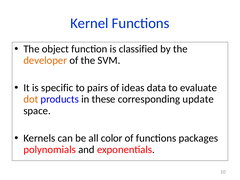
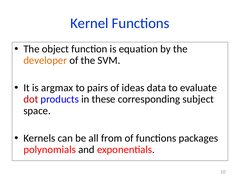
classified: classified -> equation
specific: specific -> argmax
dot colour: orange -> red
update: update -> subject
color: color -> from
